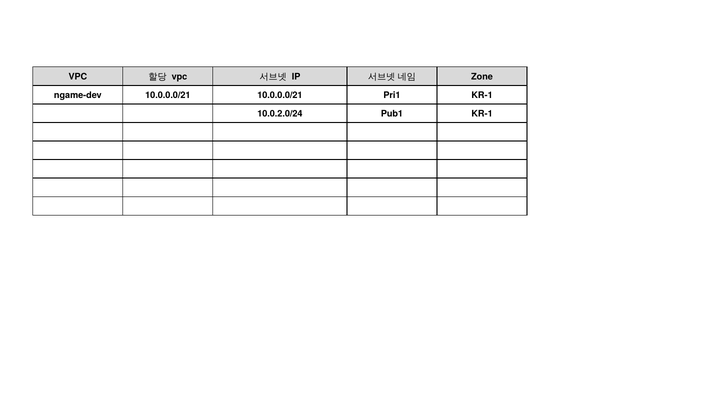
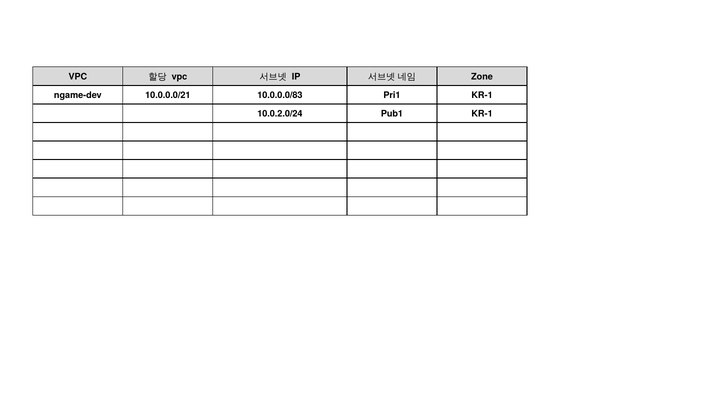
10.0.0.0/21 10.0.0.0/21: 10.0.0.0/21 -> 10.0.0.0/83
